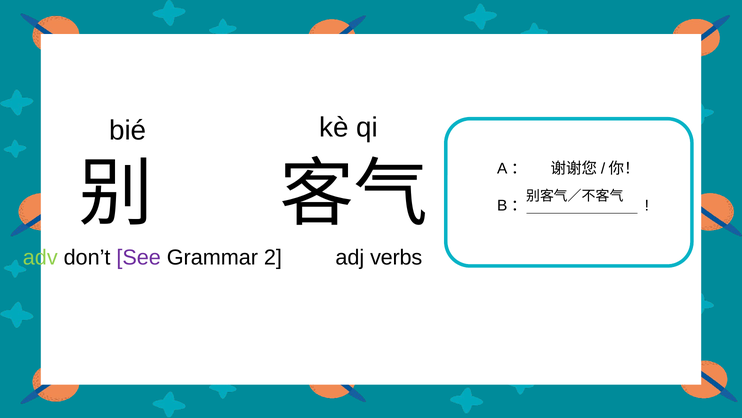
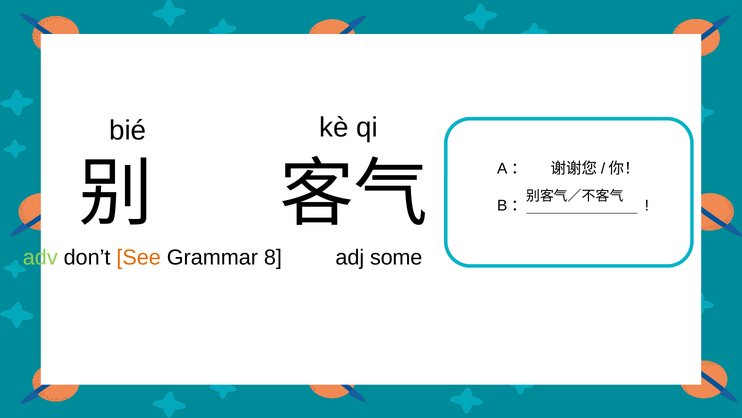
See colour: purple -> orange
2: 2 -> 8
verbs: verbs -> some
